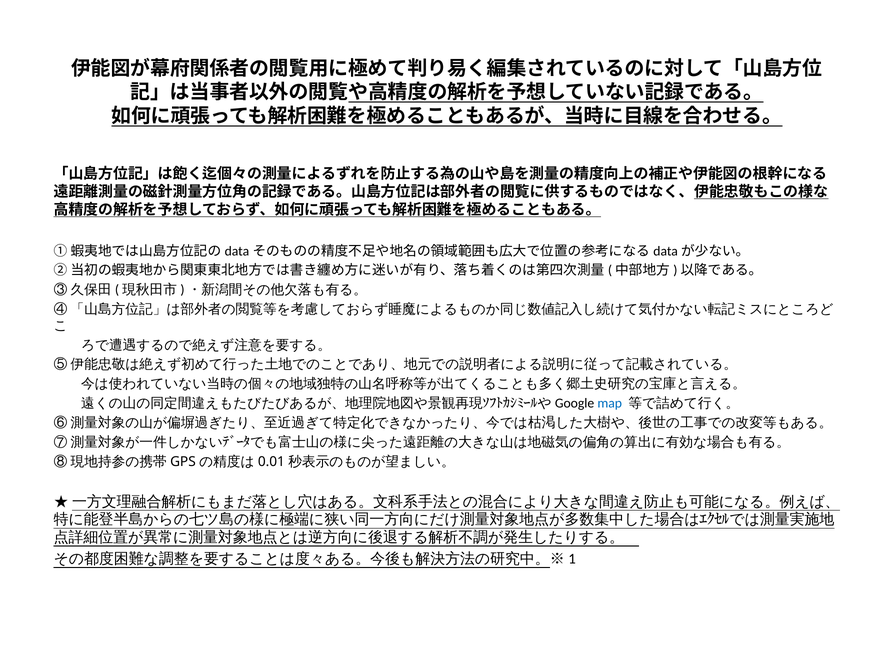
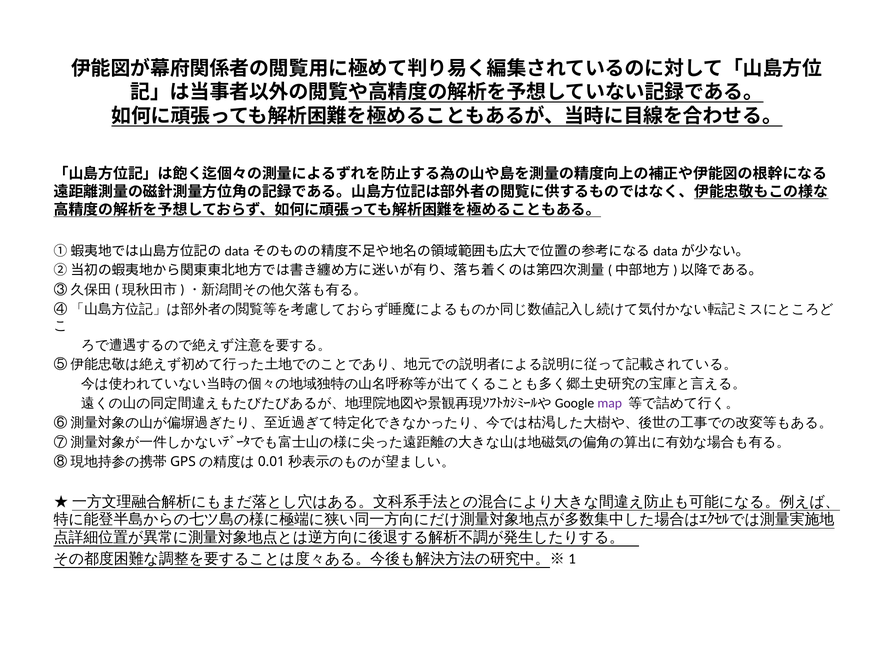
map colour: blue -> purple
